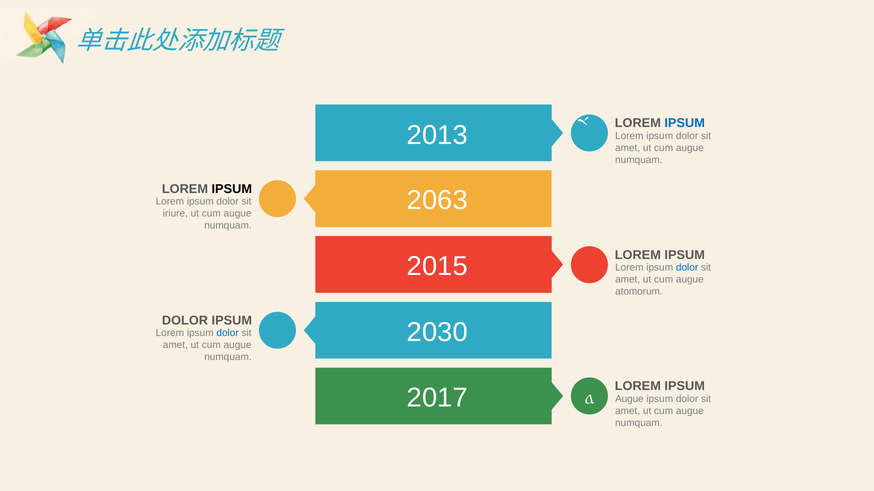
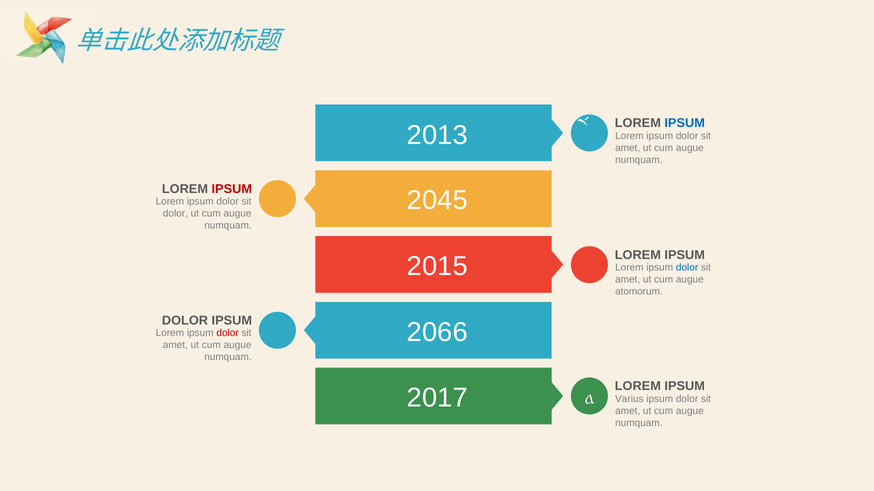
IPSUM at (232, 189) colour: black -> red
2063: 2063 -> 2045
iriure at (175, 214): iriure -> dolor
2030: 2030 -> 2066
dolor at (228, 333) colour: blue -> red
Augue at (629, 399): Augue -> Varius
